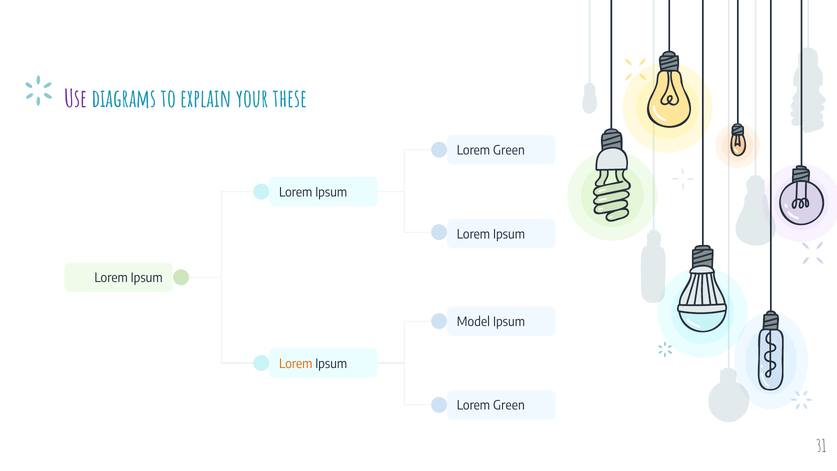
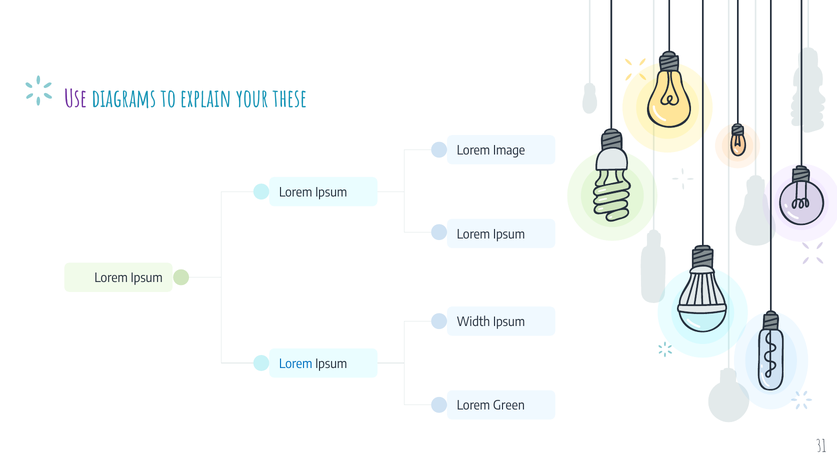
Green at (509, 151): Green -> Image
Model: Model -> Width
Lorem at (296, 364) colour: orange -> blue
